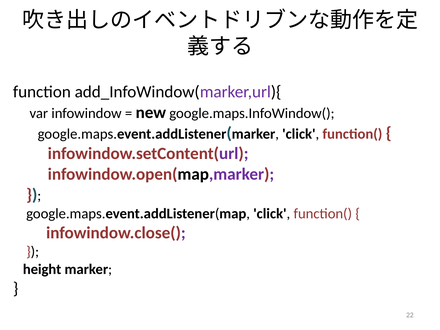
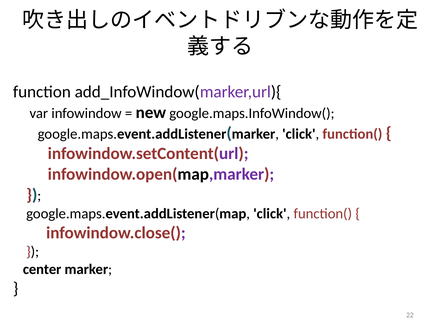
height: height -> center
